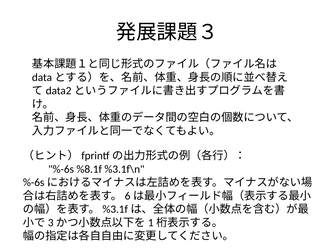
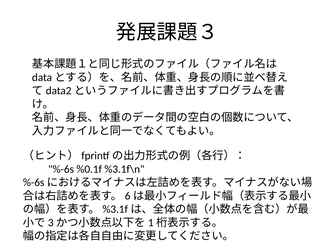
%8.1f: %8.1f -> %0.1f
